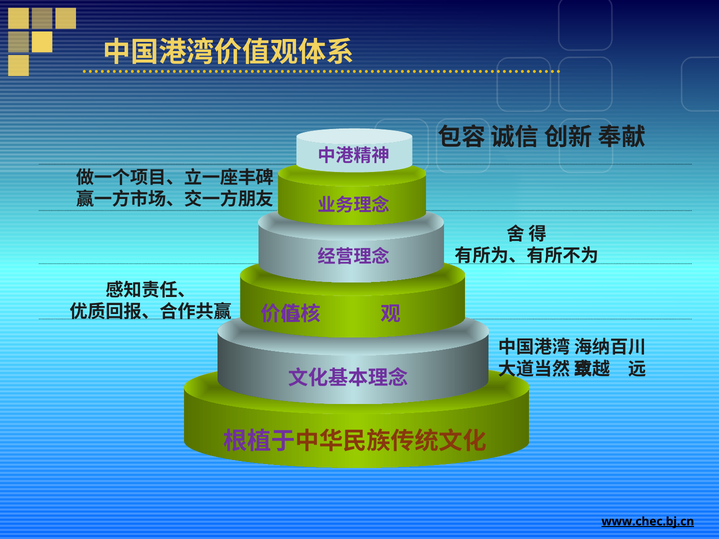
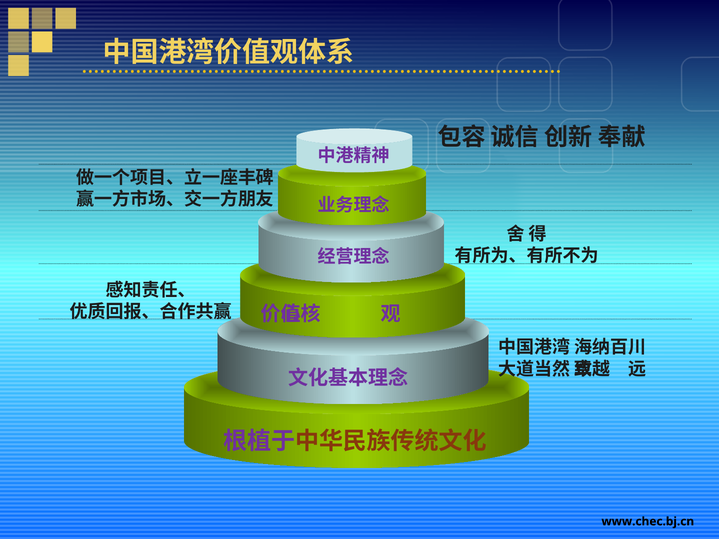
www.chec.bj.cn underline: present -> none
